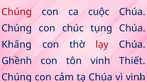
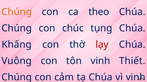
Chúng at (17, 12) colour: red -> orange
cuộc: cuộc -> theo
Ghềnh: Ghềnh -> Vuông
